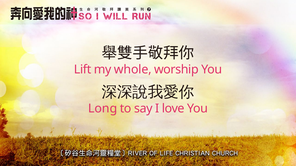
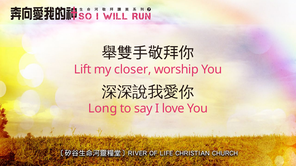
whole: whole -> closer
